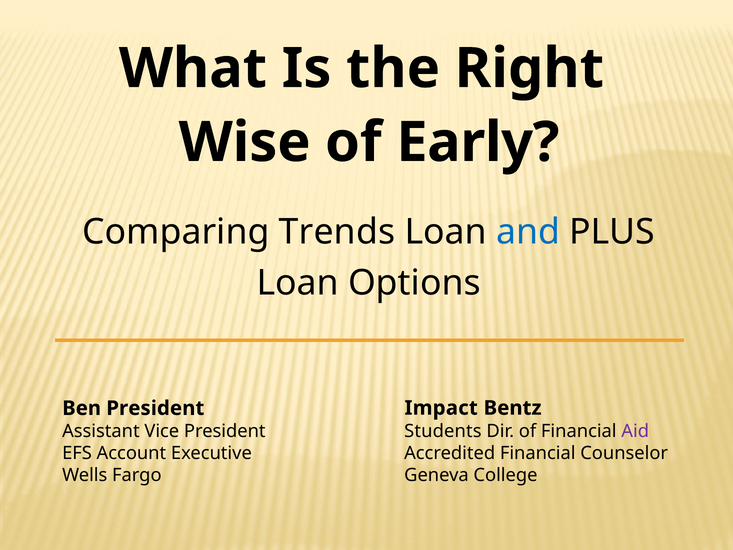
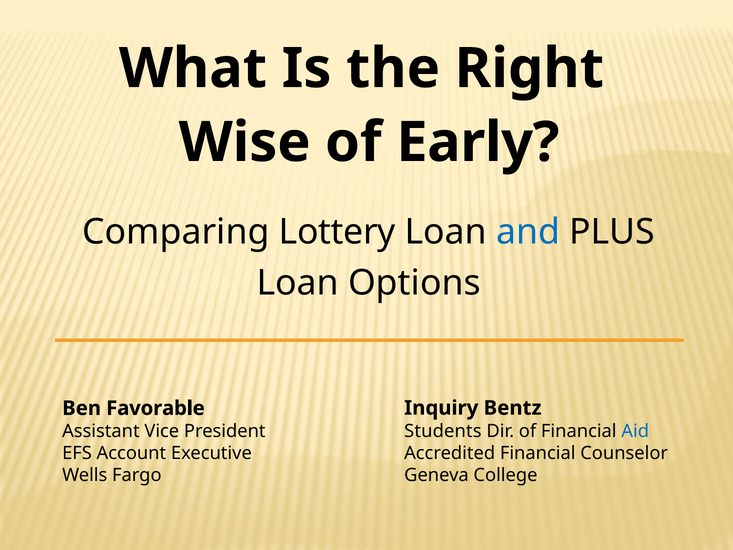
Trends: Trends -> Lottery
Impact: Impact -> Inquiry
Ben President: President -> Favorable
Aid colour: purple -> blue
